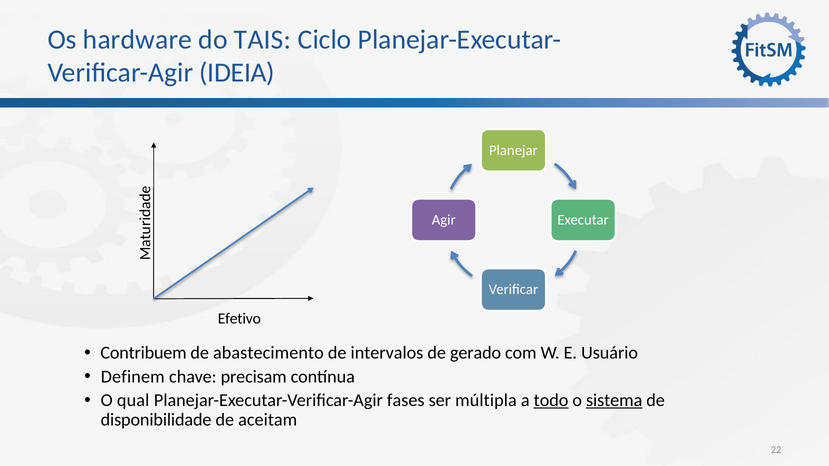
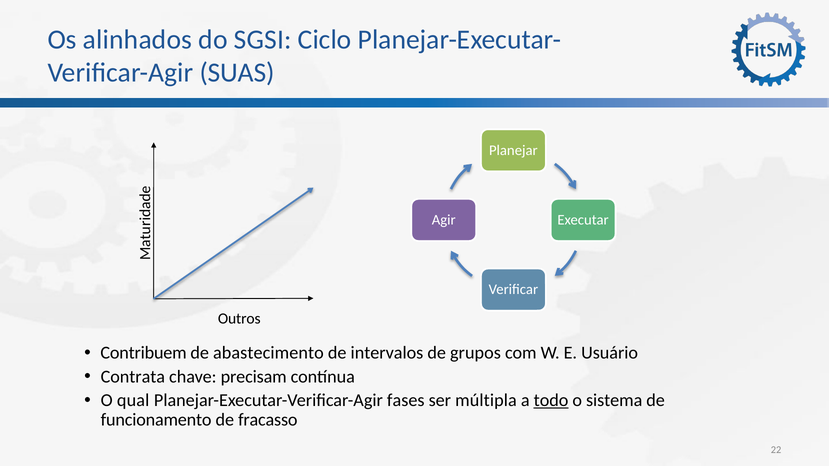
hardware: hardware -> alinhados
TAIS: TAIS -> SGSI
IDEIA: IDEIA -> SUAS
Efetivo: Efetivo -> Outros
gerado: gerado -> grupos
Definem: Definem -> Contrata
sistema underline: present -> none
disponibilidade: disponibilidade -> funcionamento
aceitam: aceitam -> fracasso
